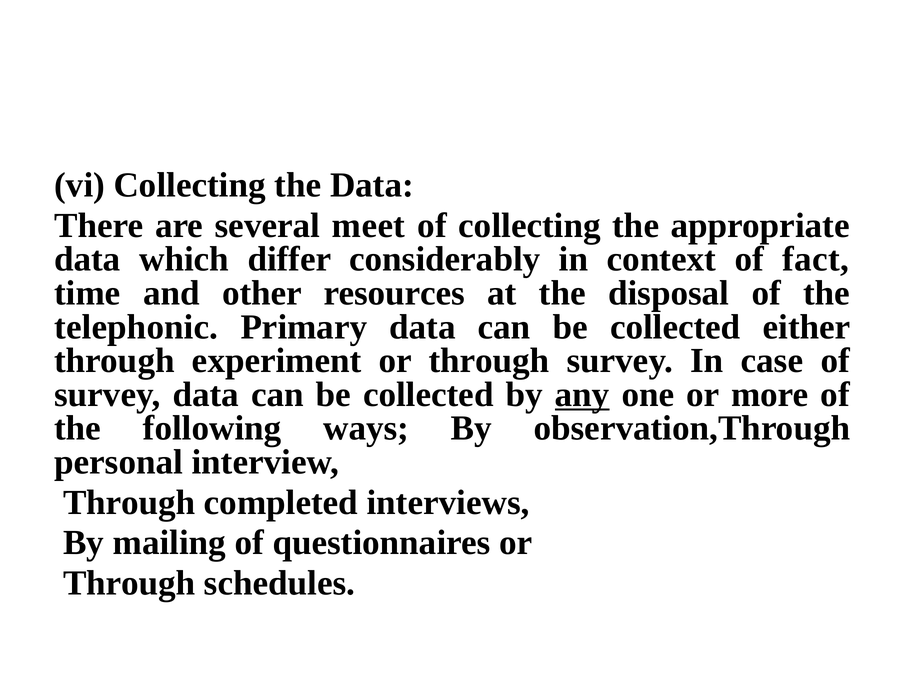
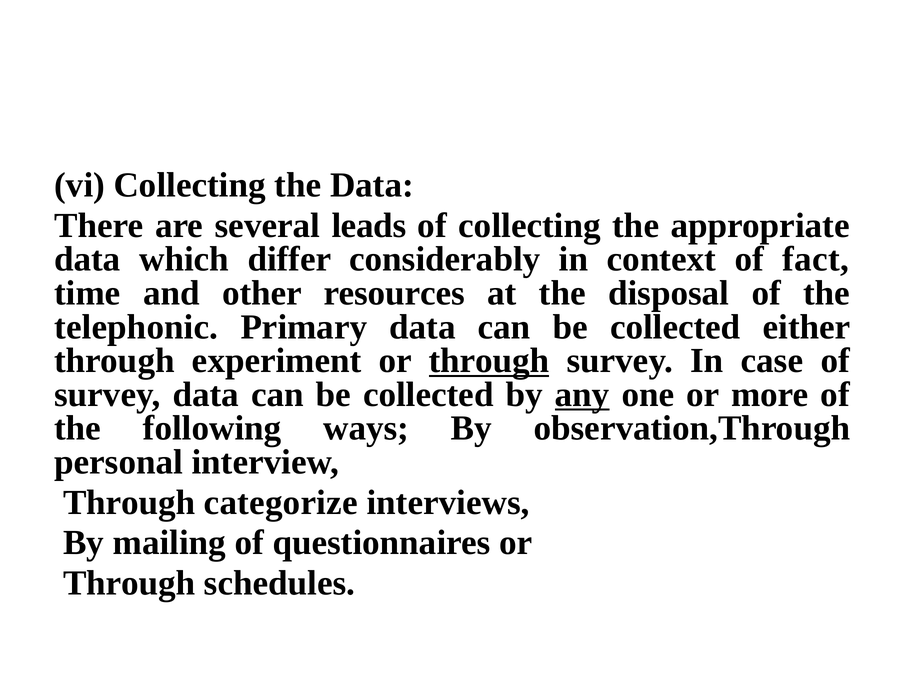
meet: meet -> leads
through at (489, 361) underline: none -> present
completed: completed -> categorize
